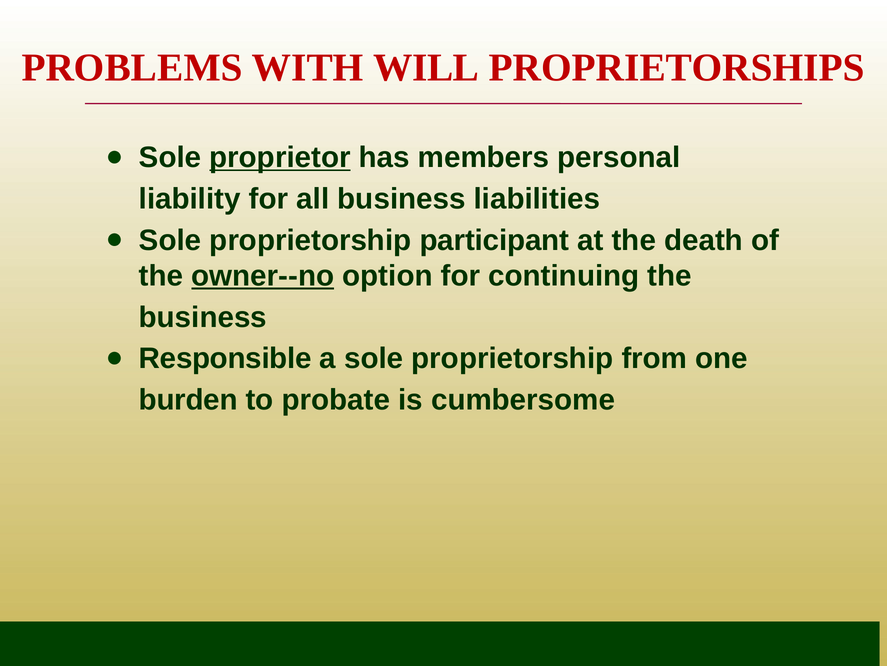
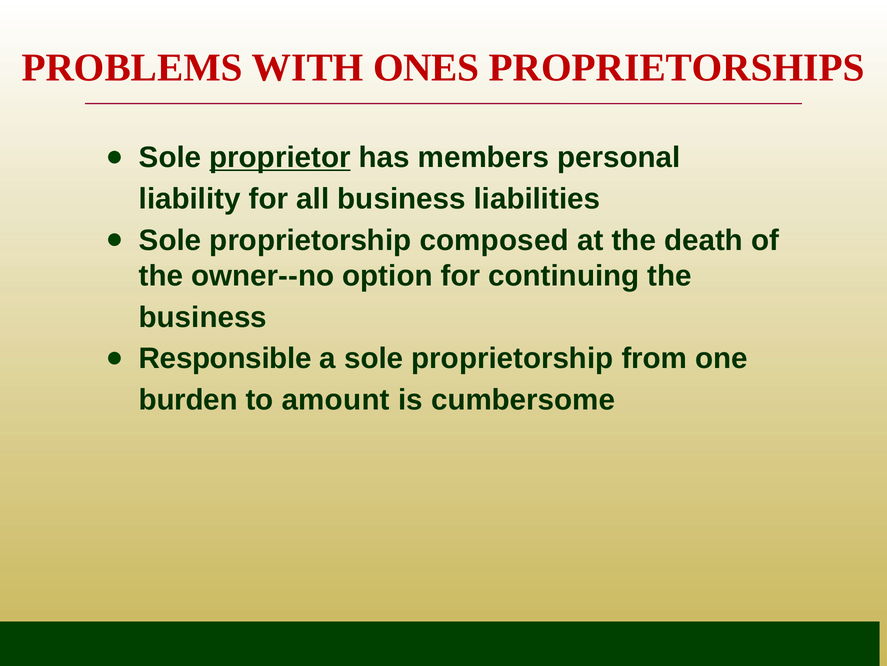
WILL: WILL -> ONES
participant: participant -> composed
owner--no underline: present -> none
probate: probate -> amount
